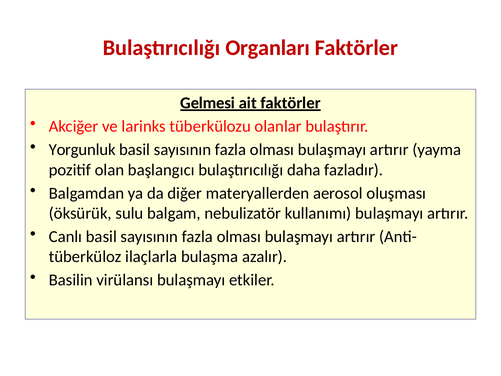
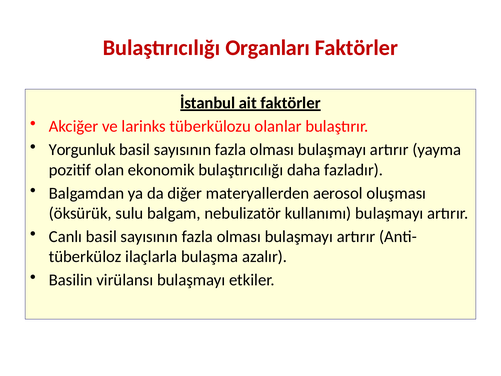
Gelmesi: Gelmesi -> İstanbul
başlangıcı: başlangıcı -> ekonomik
